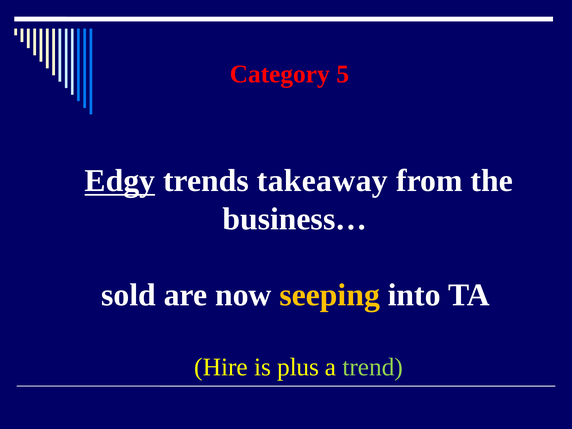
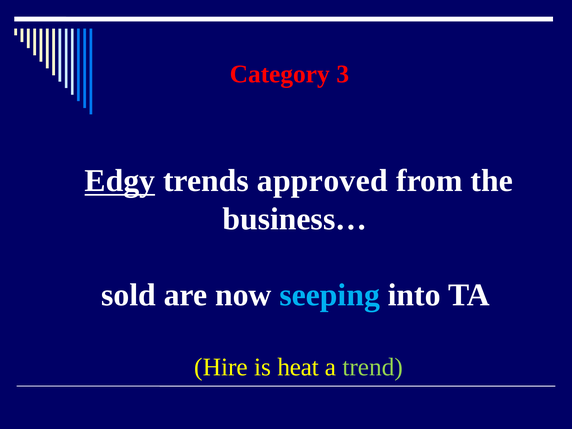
5: 5 -> 3
takeaway: takeaway -> approved
seeping colour: yellow -> light blue
plus: plus -> heat
